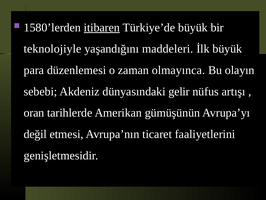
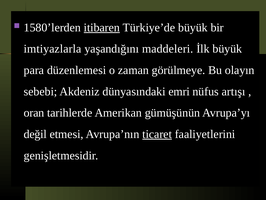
teknolojiyle: teknolojiyle -> imtiyazlarla
olmayınca: olmayınca -> görülmeye
gelir: gelir -> emri
ticaret underline: none -> present
